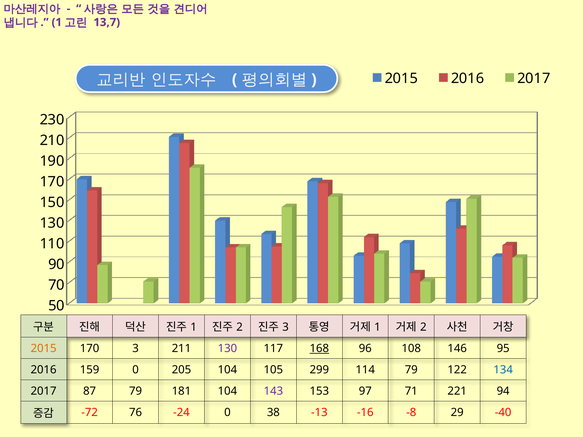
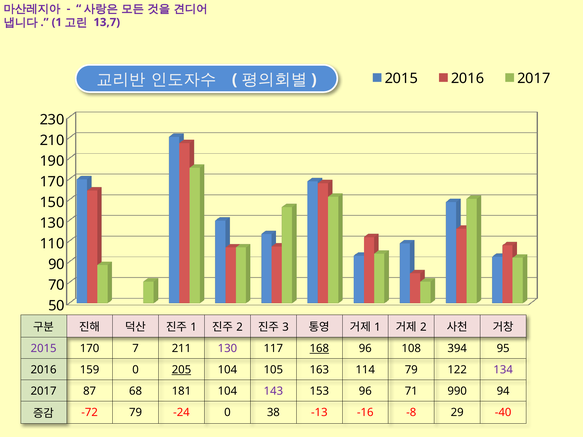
2015 at (44, 349) colour: orange -> purple
170 3: 3 -> 7
146: 146 -> 394
205 underline: none -> present
299: 299 -> 163
134 colour: blue -> purple
87 79: 79 -> 68
153 97: 97 -> 96
221: 221 -> 990
-72 76: 76 -> 79
